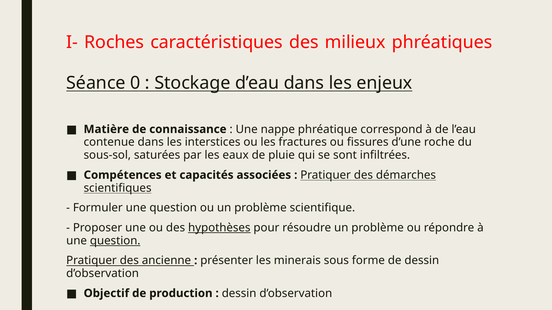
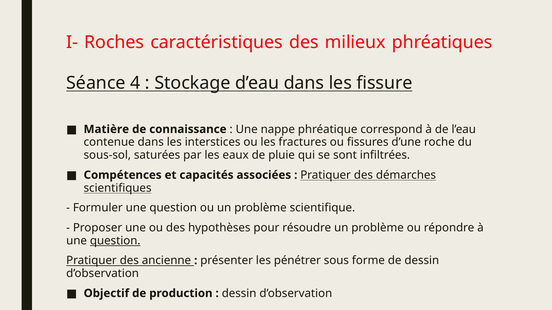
0: 0 -> 4
enjeux: enjeux -> fissure
hypothèses underline: present -> none
minerais: minerais -> pénétrer
